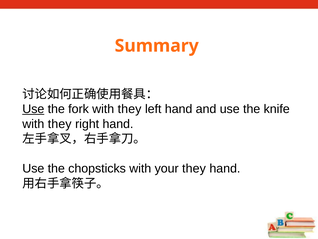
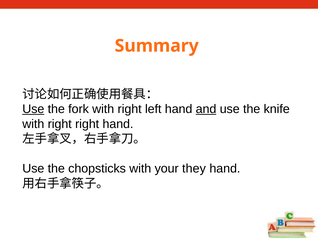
fork with they: they -> right
and underline: none -> present
they at (60, 124): they -> right
